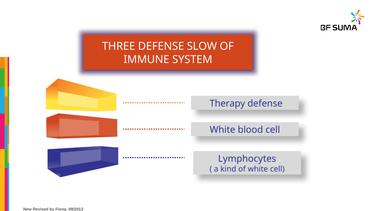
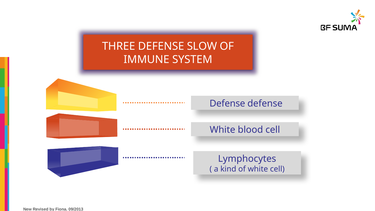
Therapy at (227, 103): Therapy -> Defense
